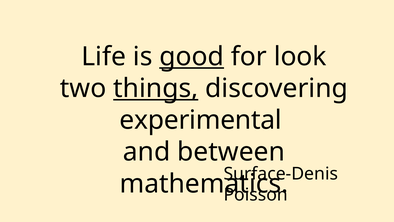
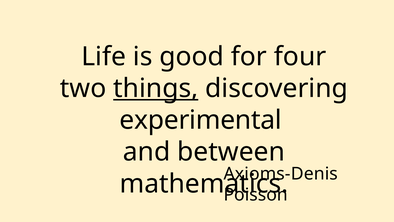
good underline: present -> none
look: look -> four
Surface-Denis: Surface-Denis -> Axioms-Denis
